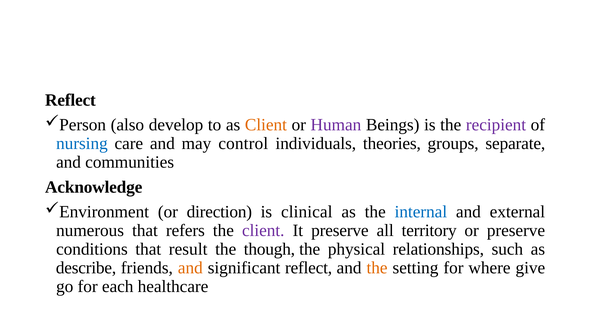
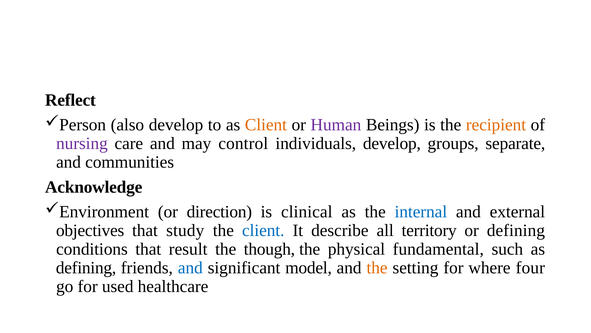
recipient colour: purple -> orange
nursing colour: blue -> purple
individuals theories: theories -> develop
numerous: numerous -> objectives
refers: refers -> study
client at (263, 230) colour: purple -> blue
It preserve: preserve -> describe
or preserve: preserve -> defining
relationships: relationships -> fundamental
describe at (86, 267): describe -> defining
and at (190, 267) colour: orange -> blue
significant reflect: reflect -> model
give: give -> four
each: each -> used
